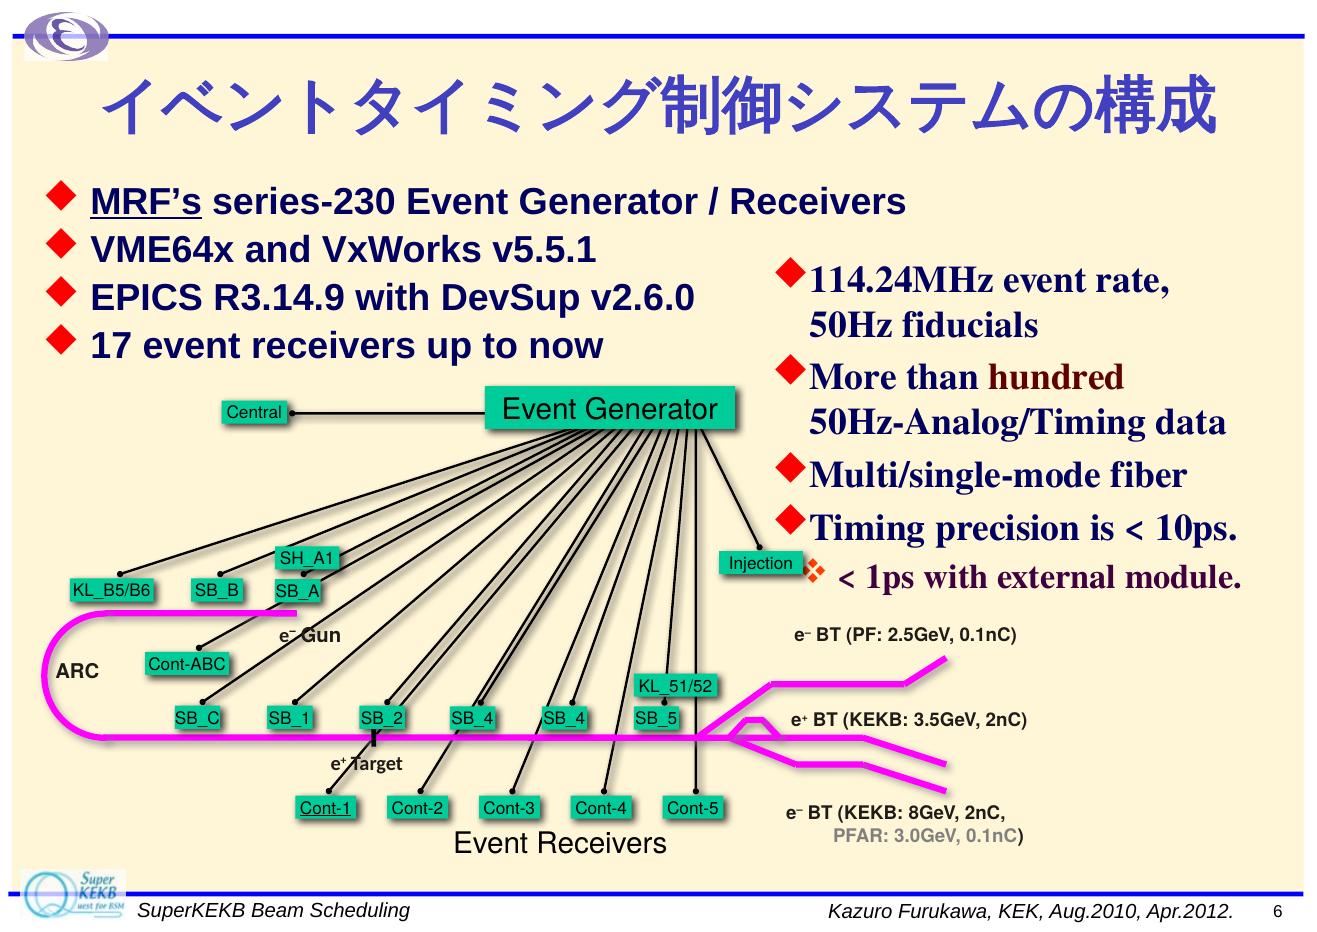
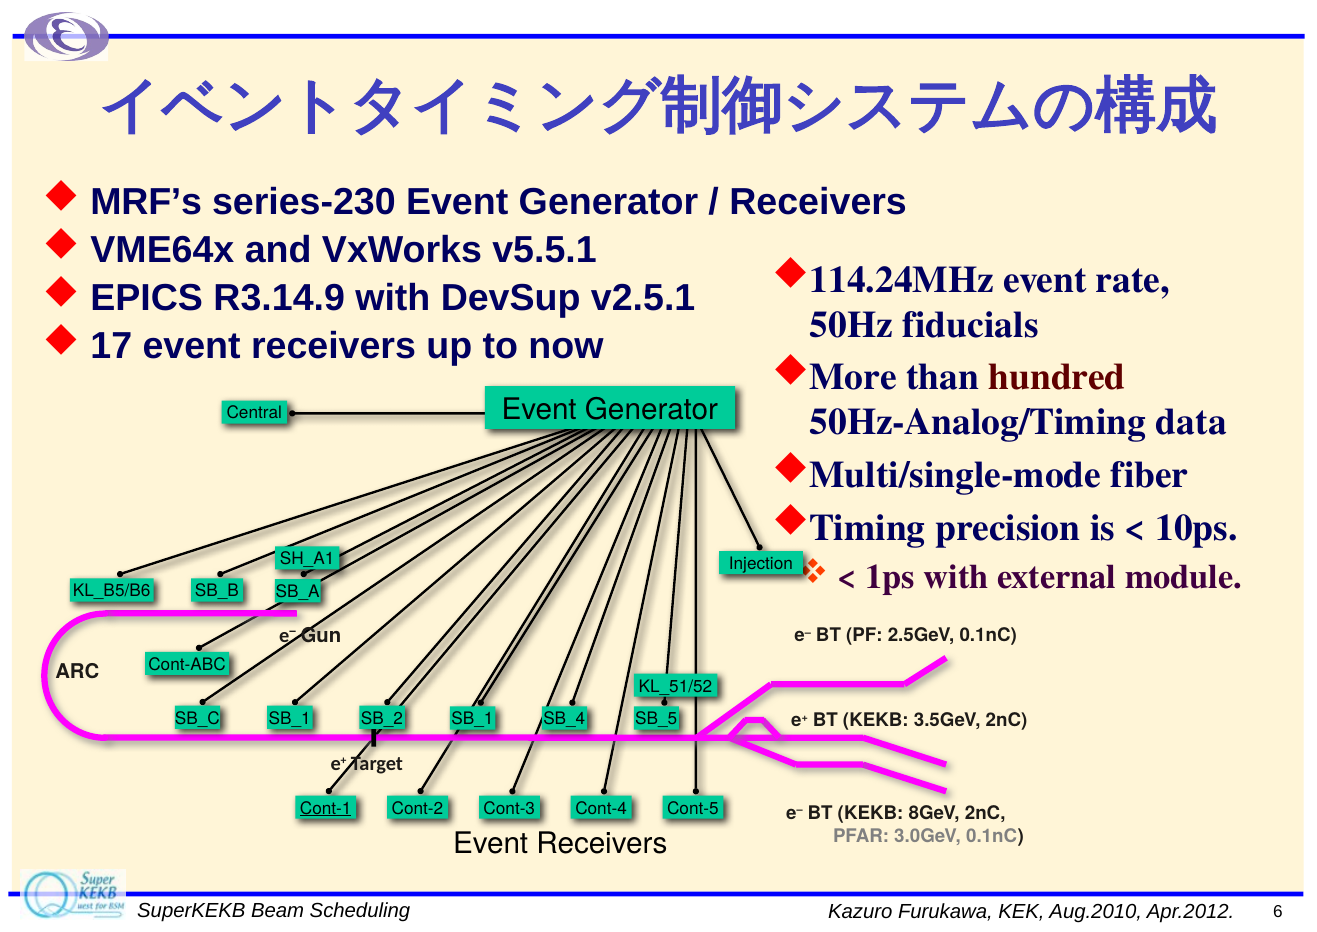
MRF’s underline: present -> none
v2.6.0: v2.6.0 -> v2.5.1
SB_4 at (472, 719): SB_4 -> SB_1
